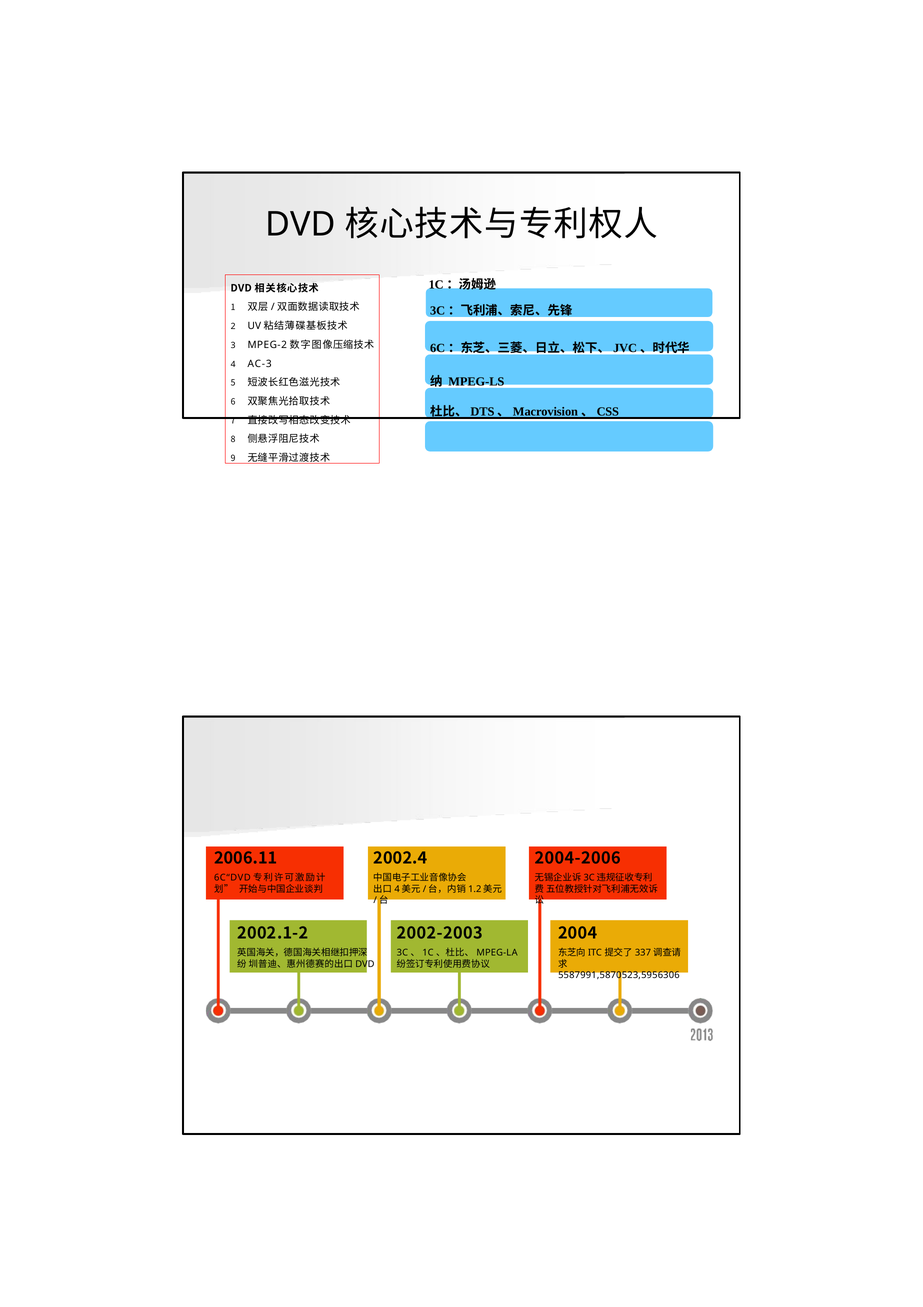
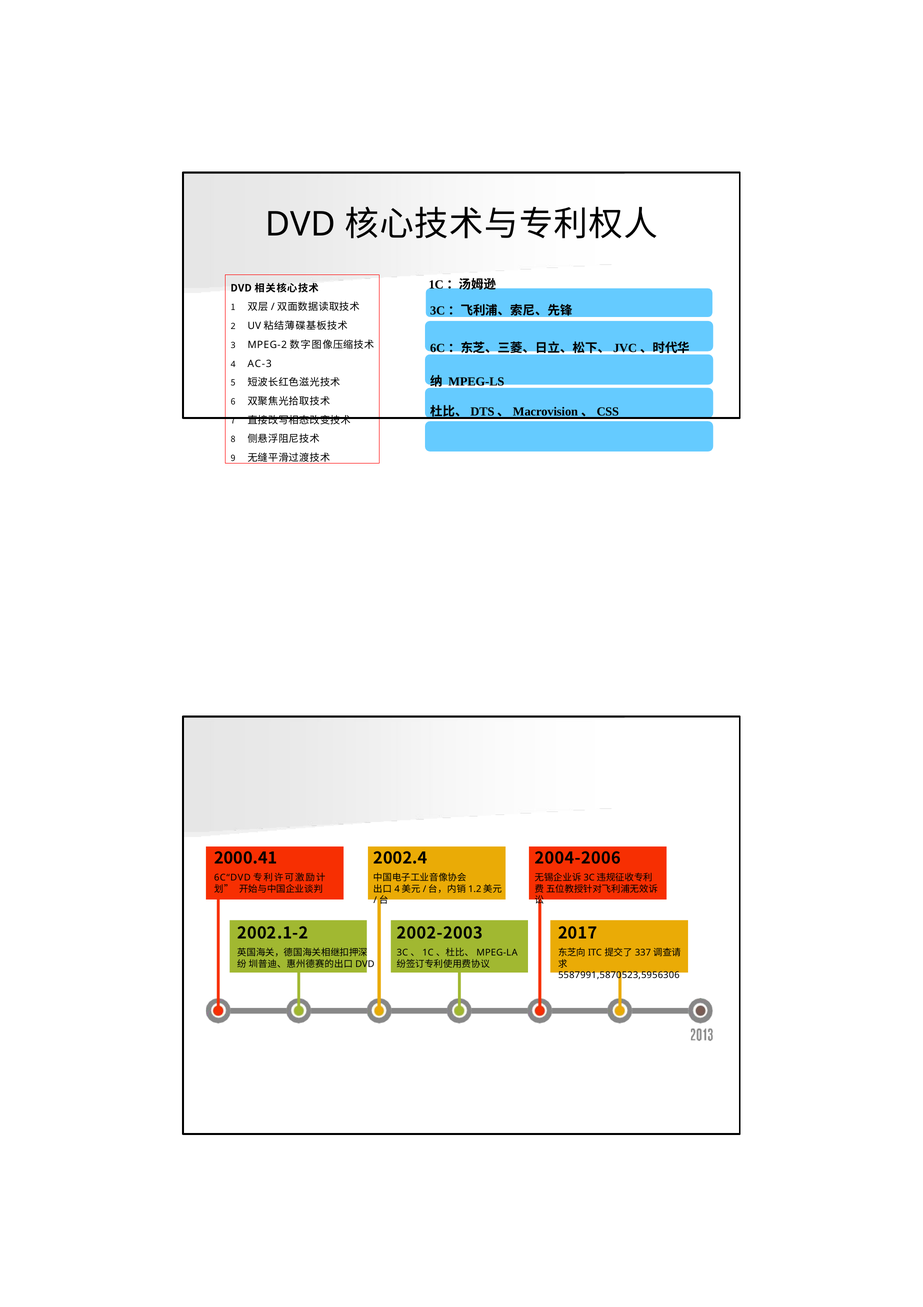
2006.11: 2006.11 -> 2000.41
2004: 2004 -> 2017
